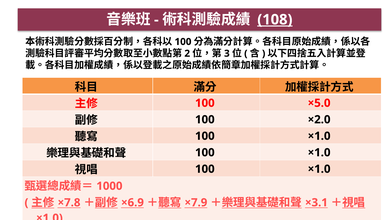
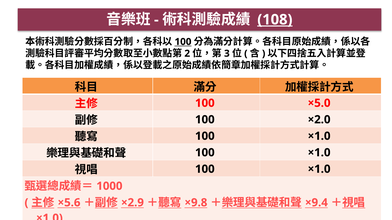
100 at (183, 42) underline: none -> present
×7.8: ×7.8 -> ×5.6
×6.9: ×6.9 -> ×2.9
×7.9: ×7.9 -> ×9.8
×3.1: ×3.1 -> ×9.4
